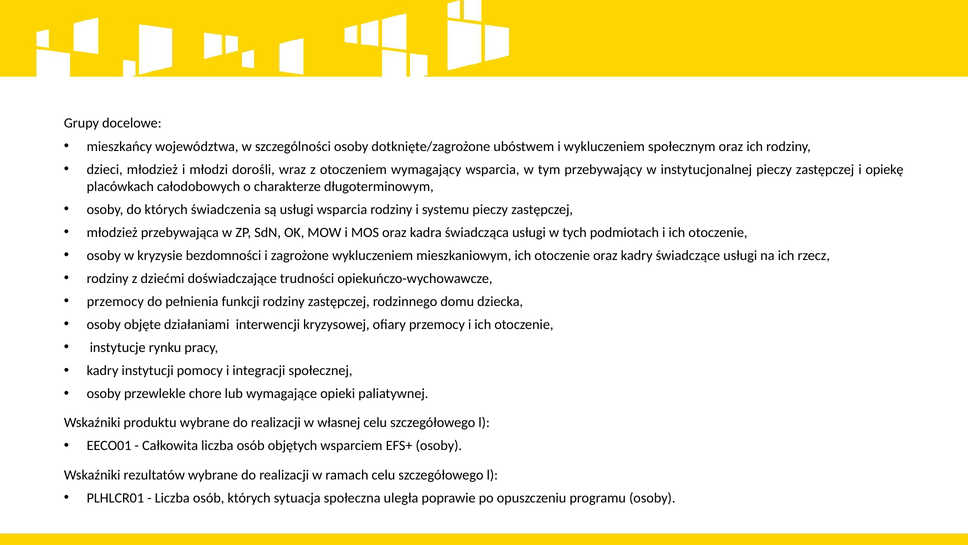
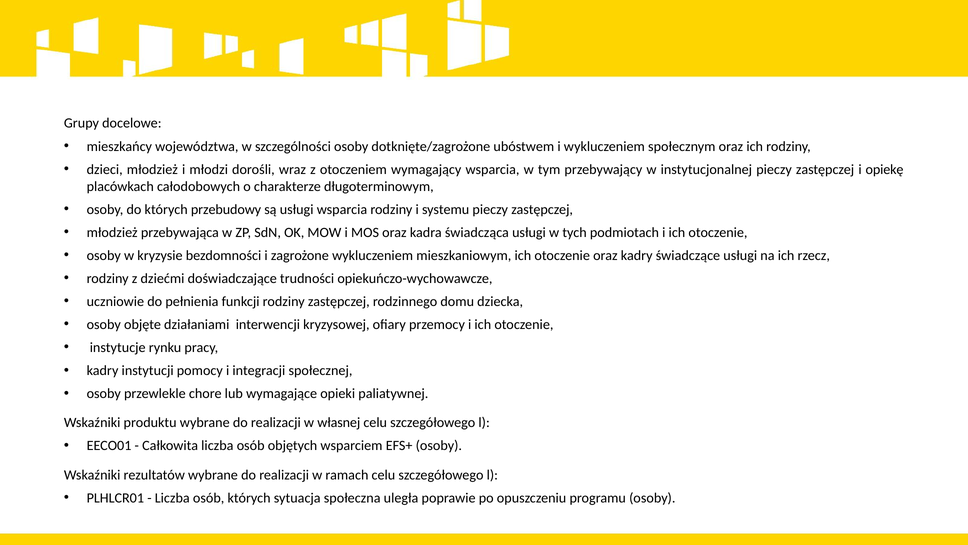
świadczenia: świadczenia -> przebudowy
przemocy at (115, 301): przemocy -> uczniowie
